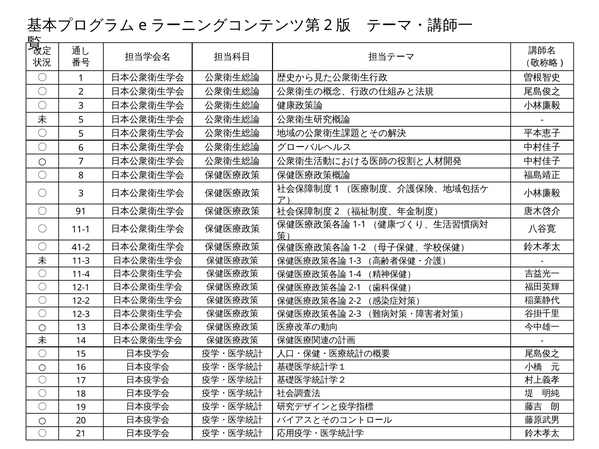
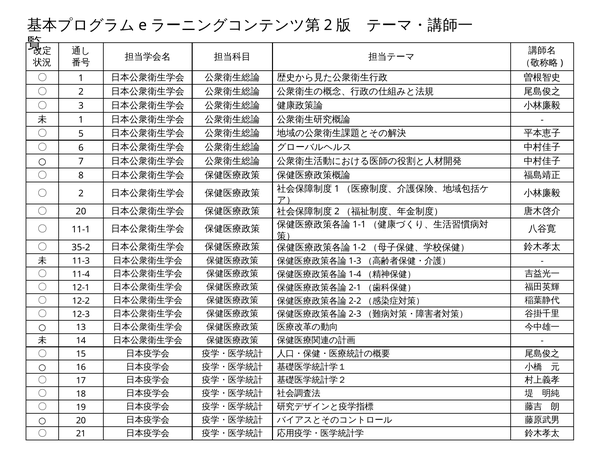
5 at (81, 120): 5 -> 1
3 at (81, 194): 3 -> 2
〇 91: 91 -> 20
41-2: 41-2 -> 35-2
